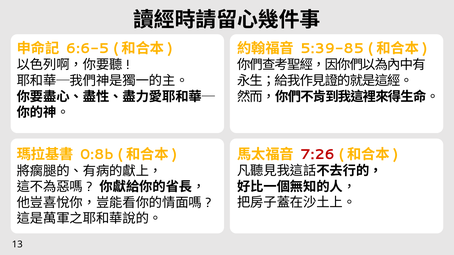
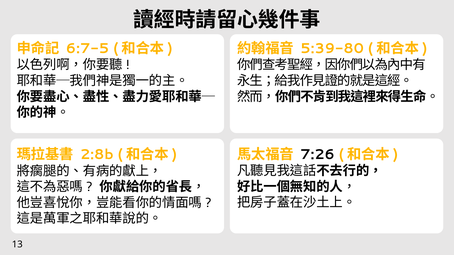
6:6-5: 6:6-5 -> 6:7-5
5:39-85: 5:39-85 -> 5:39-80
7:26 colour: red -> black
0:8b: 0:8b -> 2:8b
